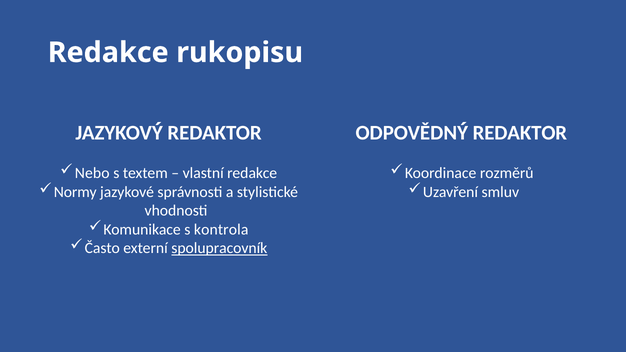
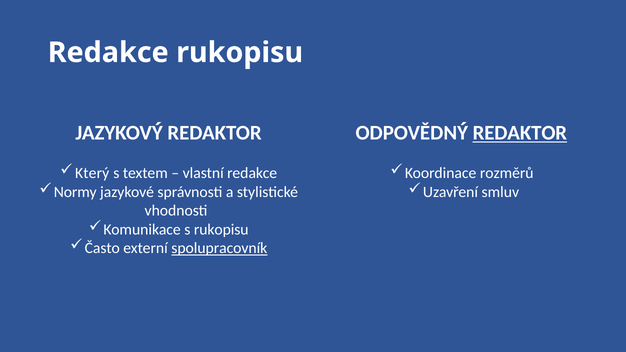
REDAKTOR at (520, 133) underline: none -> present
Nebo: Nebo -> Který
s kontrola: kontrola -> rukopisu
